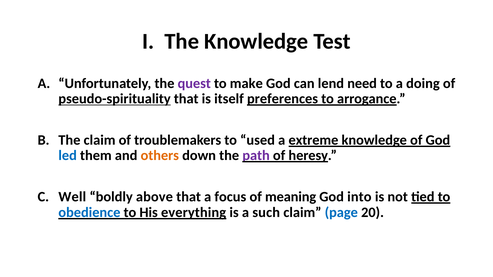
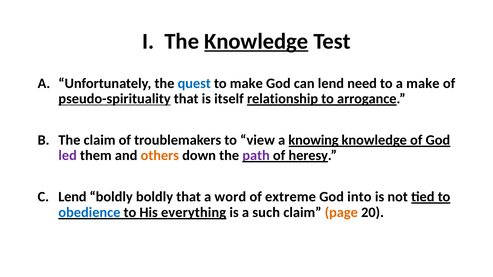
Knowledge at (256, 41) underline: none -> present
quest colour: purple -> blue
a doing: doing -> make
preferences: preferences -> relationship
used: used -> view
extreme: extreme -> knowing
led colour: blue -> purple
Well at (72, 197): Well -> Lend
boldly above: above -> boldly
focus: focus -> word
meaning: meaning -> extreme
page colour: blue -> orange
